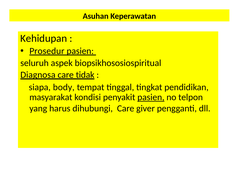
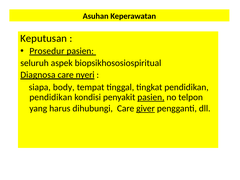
Kehidupan: Kehidupan -> Keputusan
tidak: tidak -> nyeri
masyarakat at (51, 97): masyarakat -> pendidikan
giver underline: none -> present
